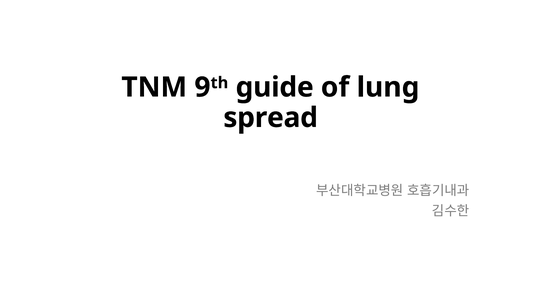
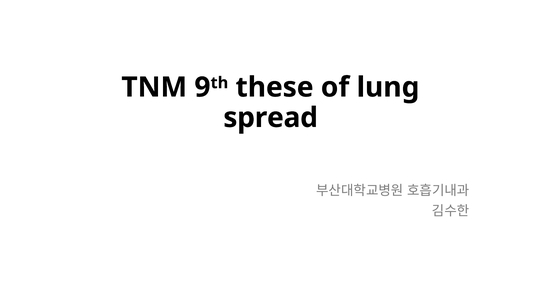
guide: guide -> these
